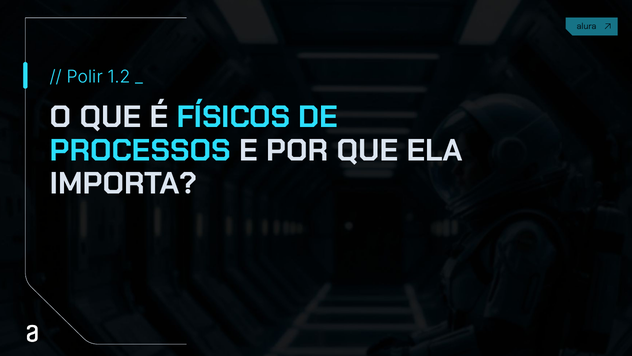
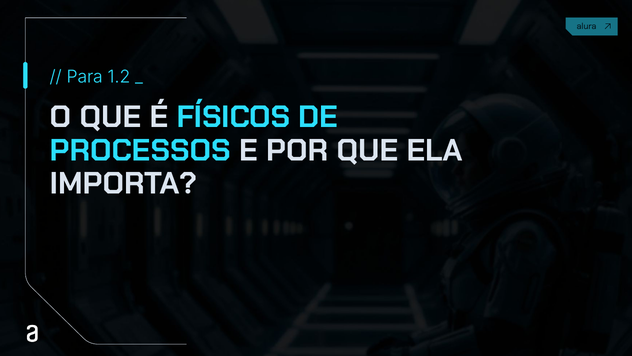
Polir: Polir -> Para
